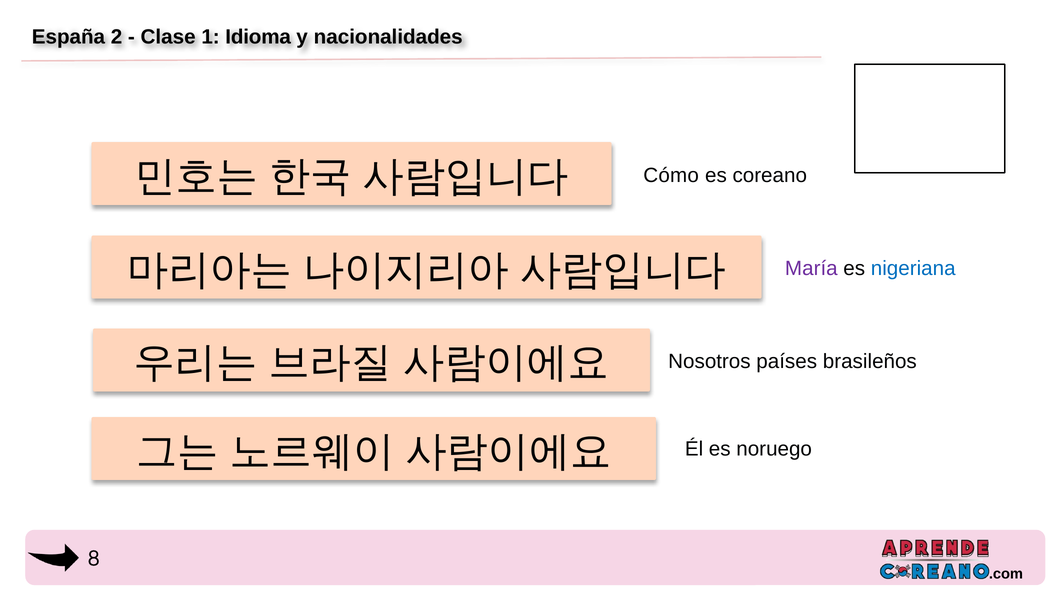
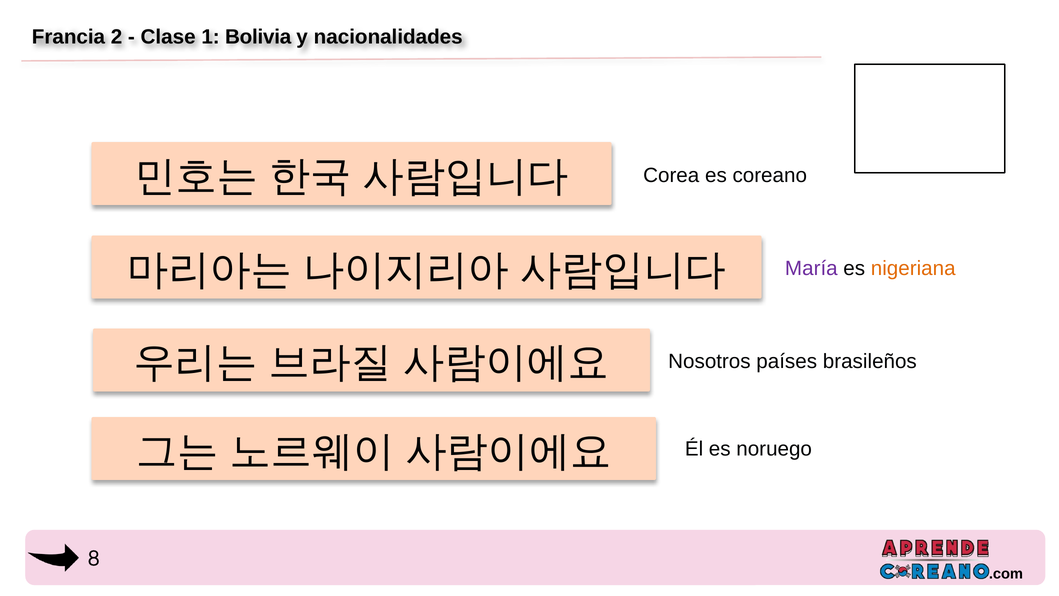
España: España -> Francia
Idioma: Idioma -> Bolivia
Cómo: Cómo -> Corea
nigeriana colour: blue -> orange
